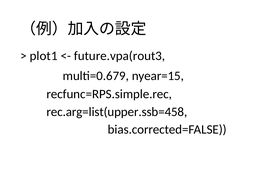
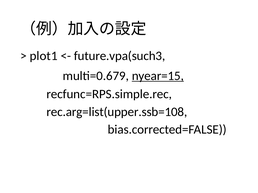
future.vpa(rout3: future.vpa(rout3 -> future.vpa(such3
nyear=15 underline: none -> present
rec.arg=list(upper.ssb=458: rec.arg=list(upper.ssb=458 -> rec.arg=list(upper.ssb=108
